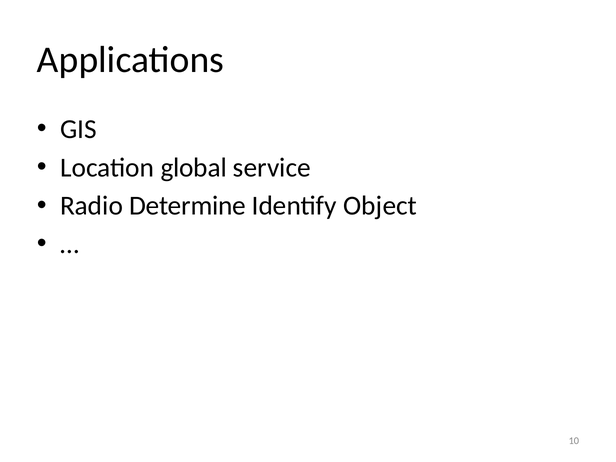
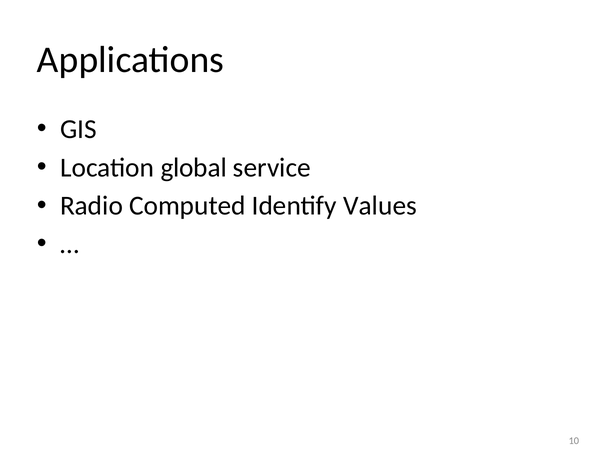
Determine: Determine -> Computed
Object: Object -> Values
